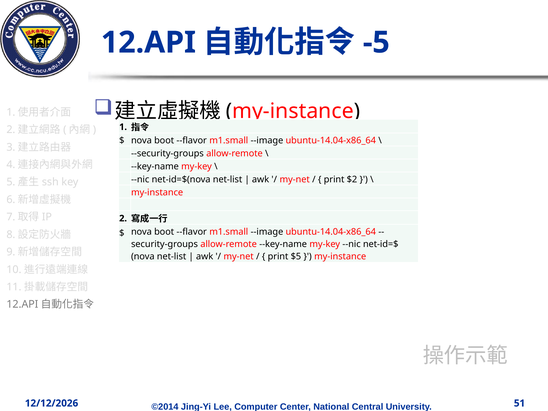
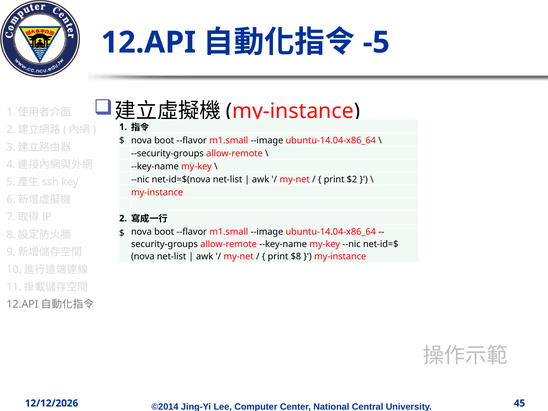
$5: $5 -> $8
51: 51 -> 45
